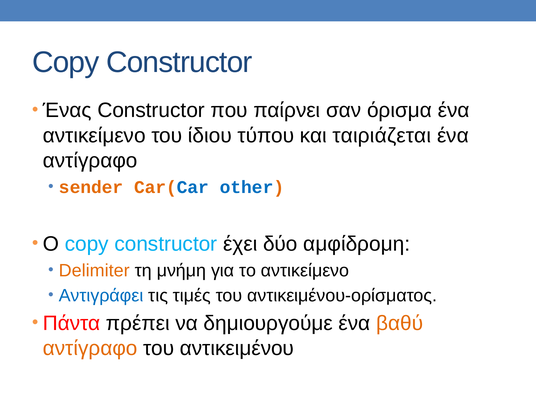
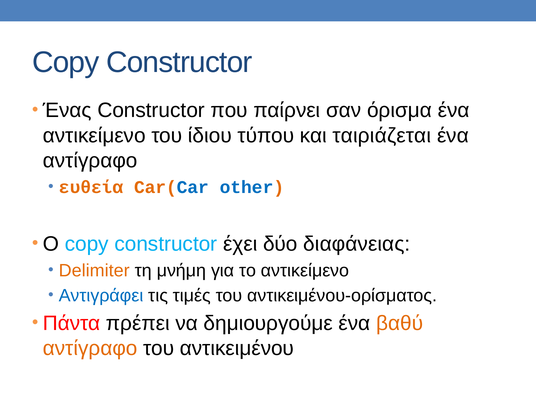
sender: sender -> ευθεία
αμφίδρομη: αμφίδρομη -> διαφάνειας
